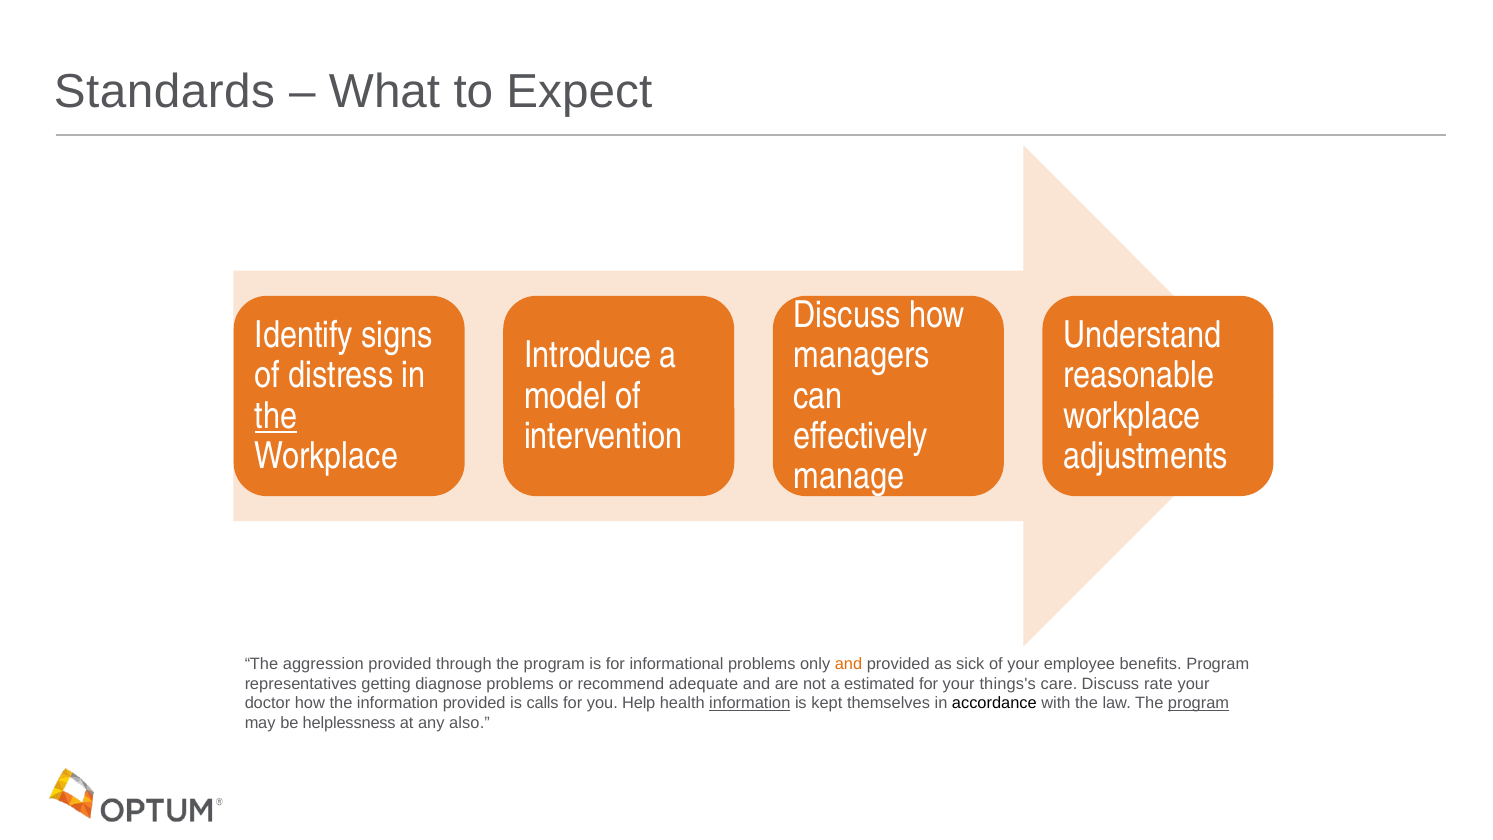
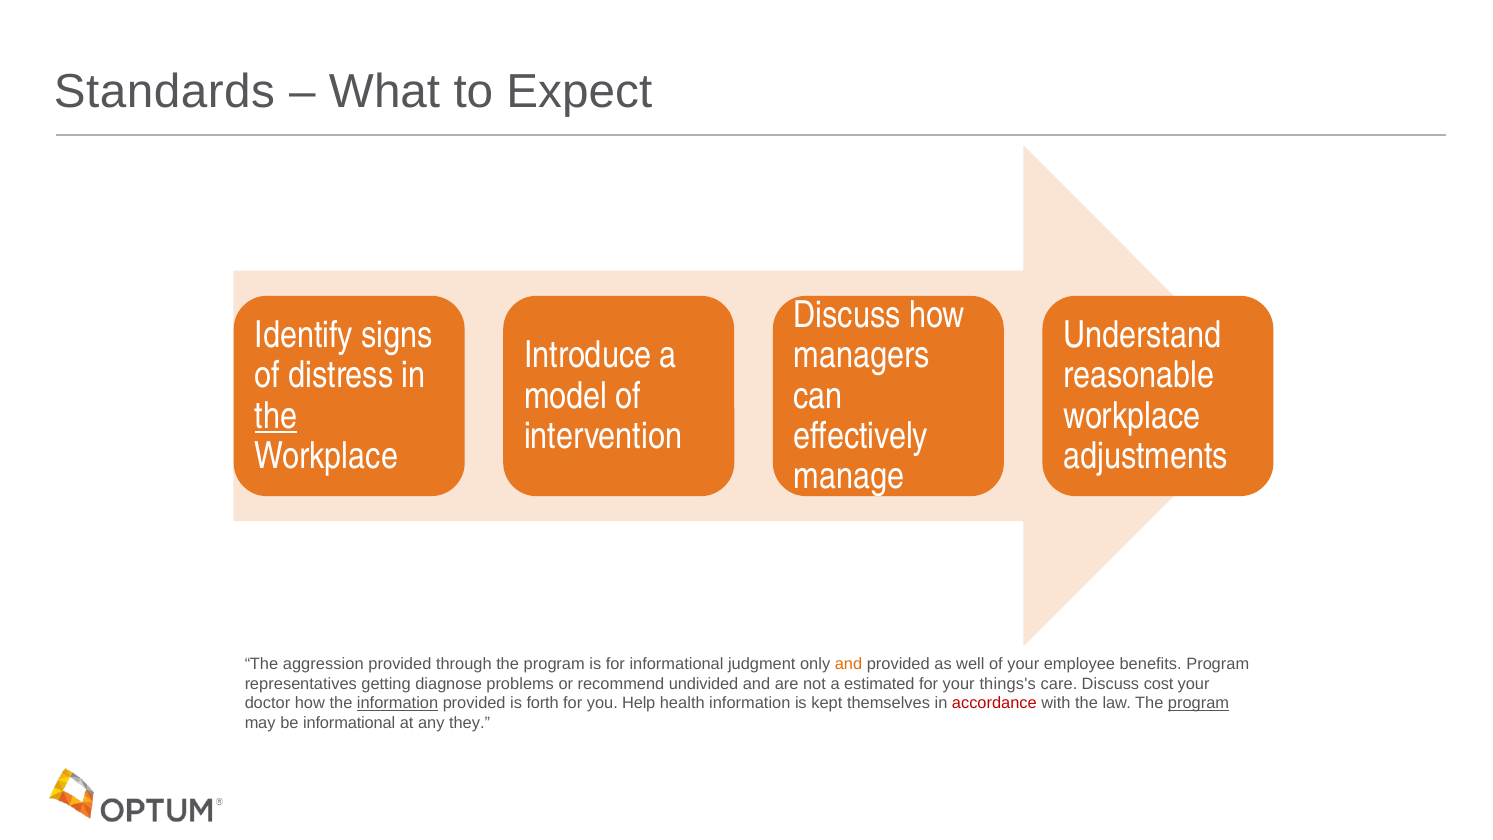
informational problems: problems -> judgment
sick: sick -> well
adequate: adequate -> undivided
rate: rate -> cost
information at (398, 703) underline: none -> present
calls: calls -> forth
information at (750, 703) underline: present -> none
accordance colour: black -> red
be helplessness: helplessness -> informational
also: also -> they
